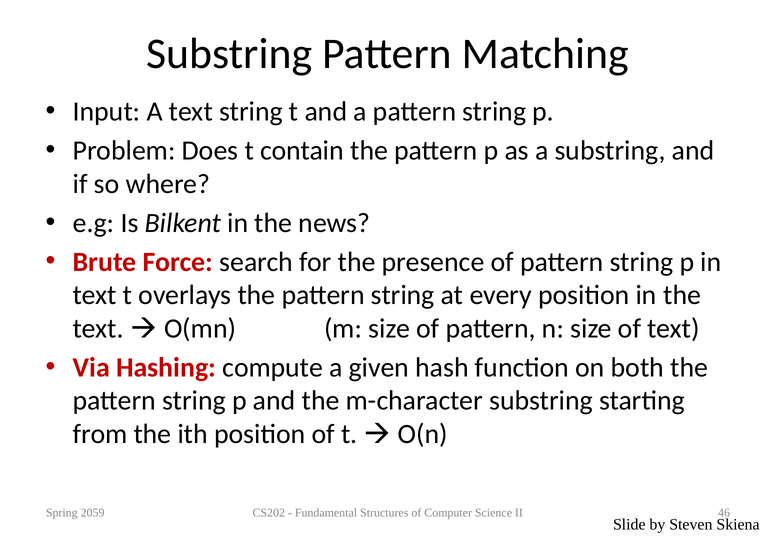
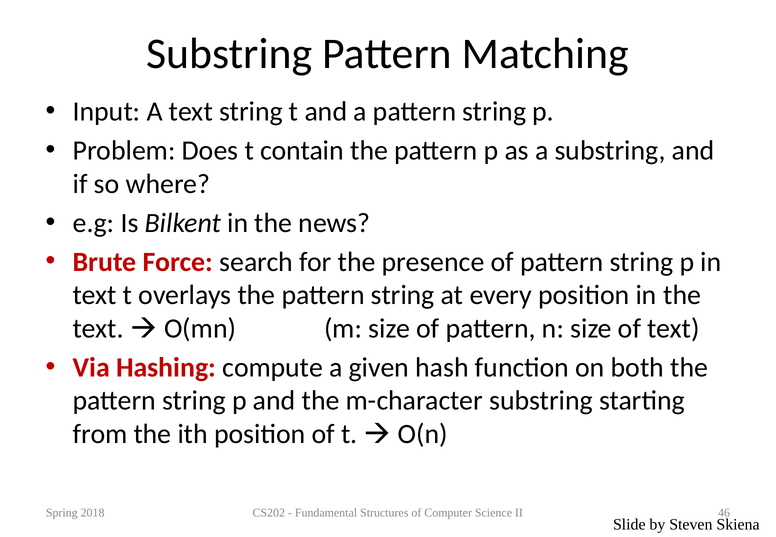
2059: 2059 -> 2018
